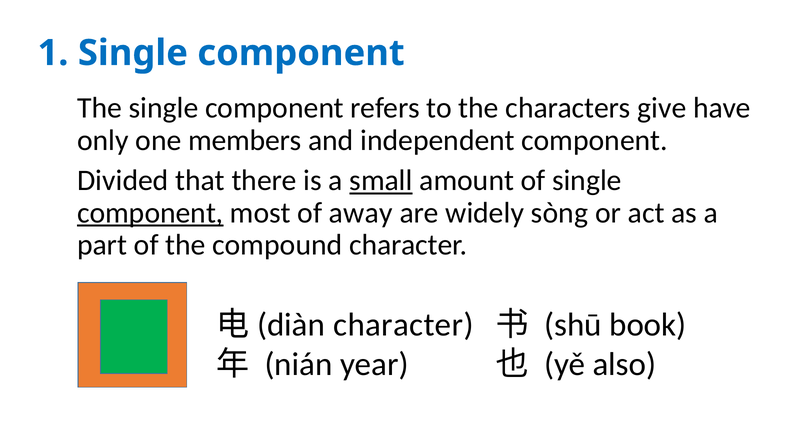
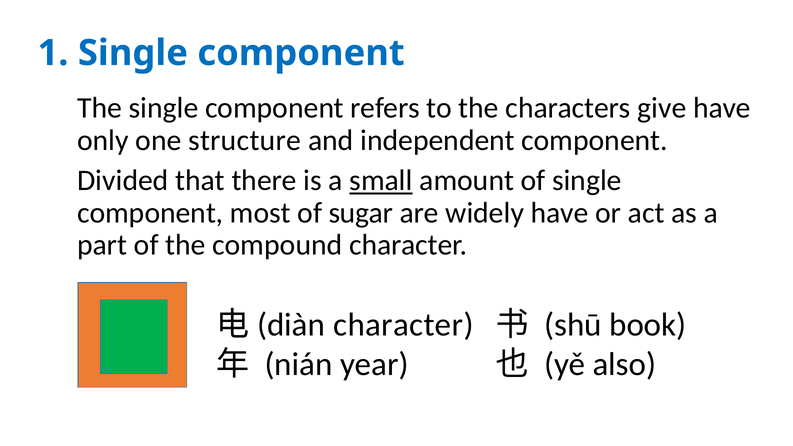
members: members -> structure
component at (150, 213) underline: present -> none
away: away -> sugar
widely sòng: sòng -> have
